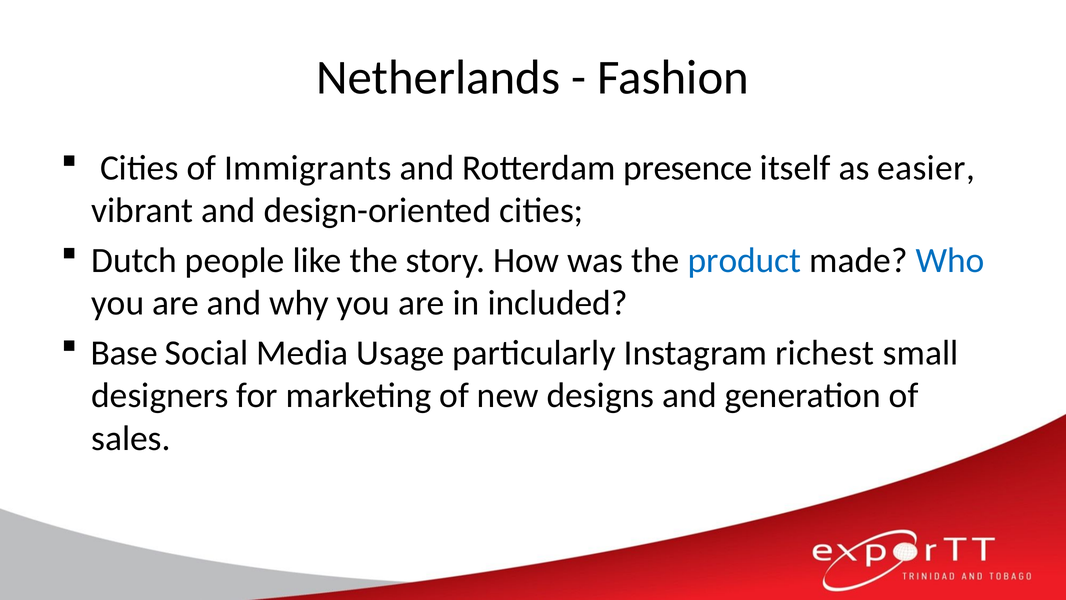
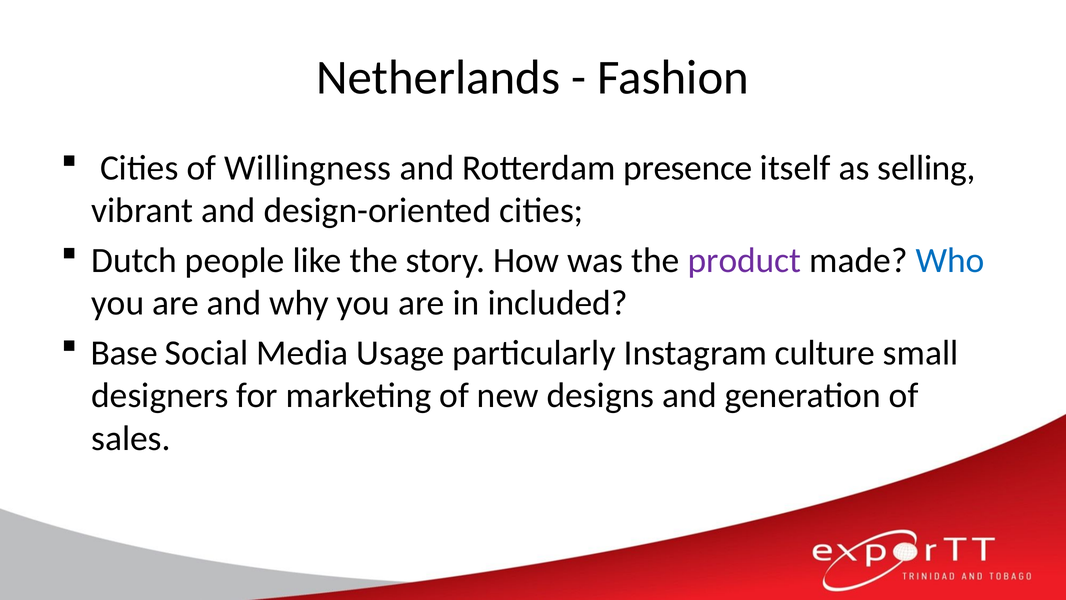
Immigrants: Immigrants -> Willingness
easier: easier -> selling
product colour: blue -> purple
richest: richest -> culture
